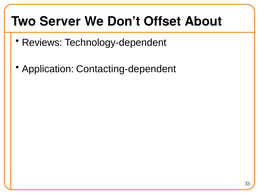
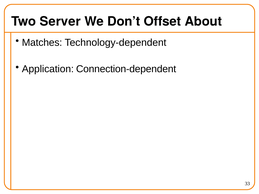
Reviews: Reviews -> Matches
Contacting-dependent: Contacting-dependent -> Connection-dependent
